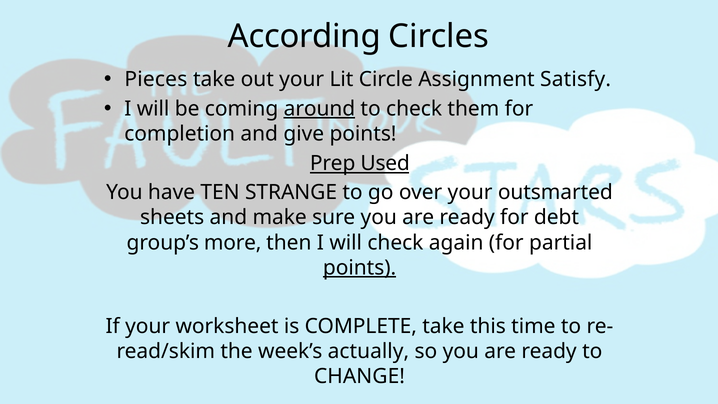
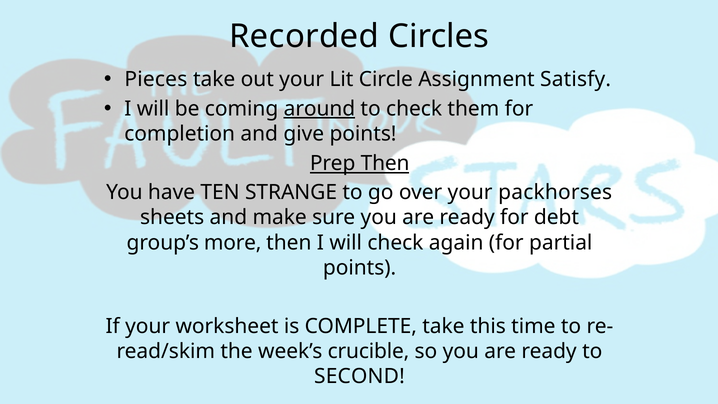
According: According -> Recorded
Prep Used: Used -> Then
outsmarted: outsmarted -> packhorses
points at (360, 268) underline: present -> none
actually: actually -> crucible
CHANGE: CHANGE -> SECOND
